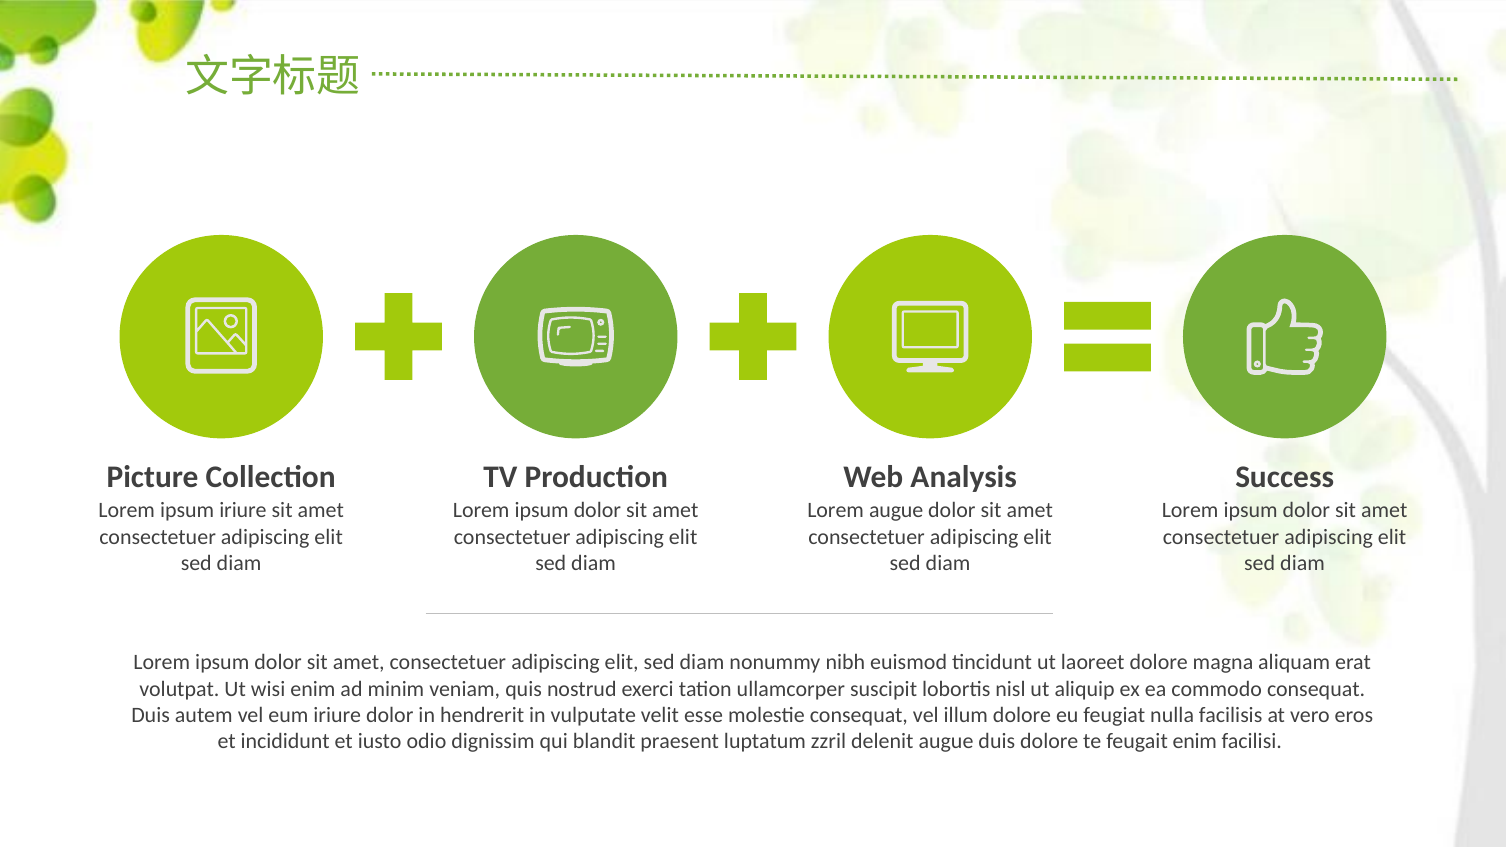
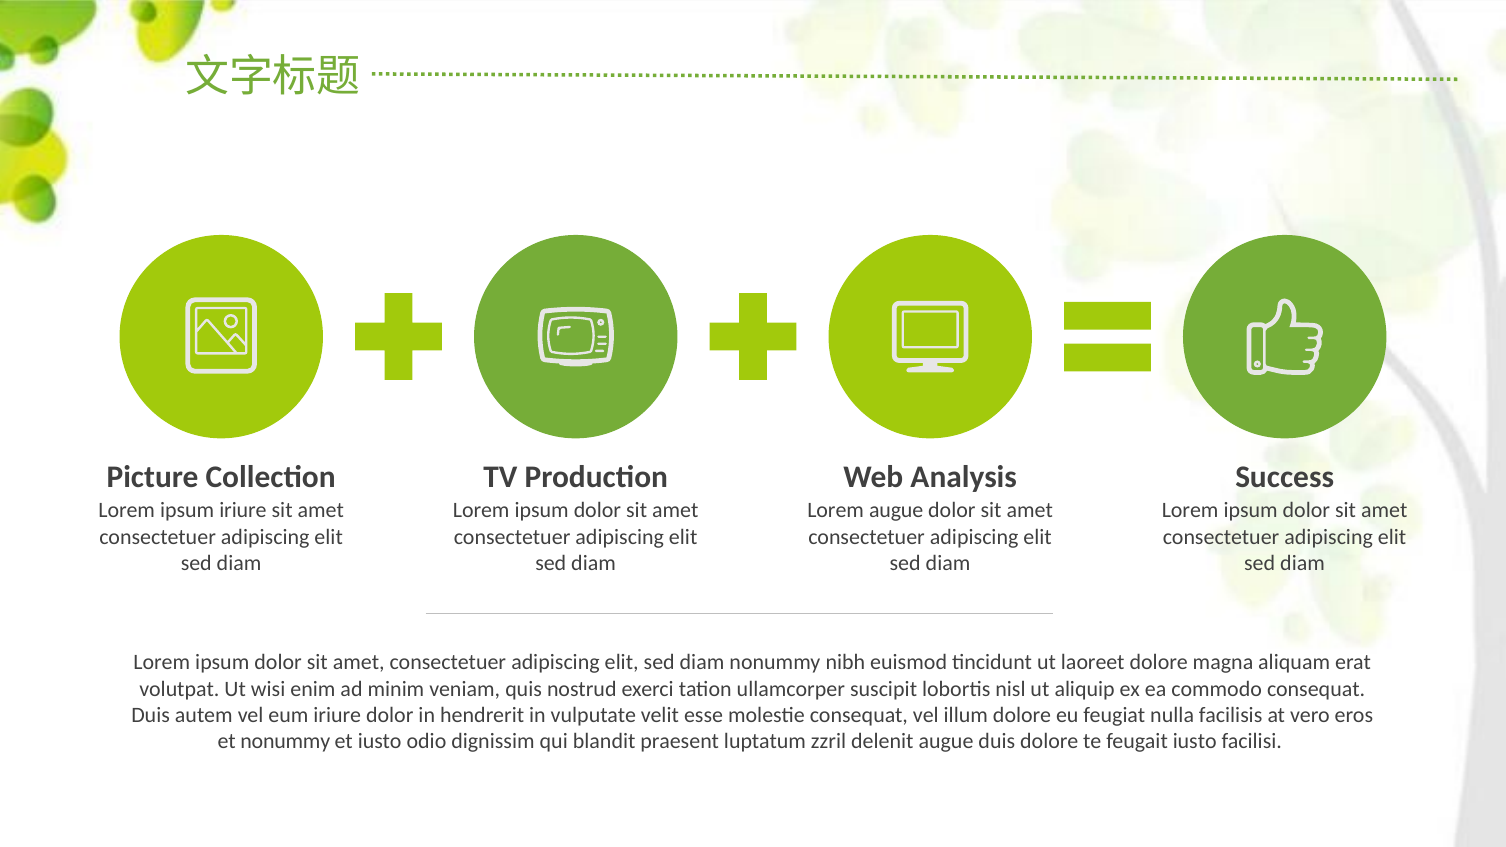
et incididunt: incididunt -> nonummy
feugait enim: enim -> iusto
